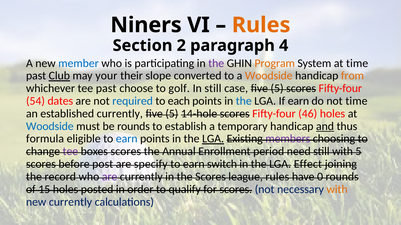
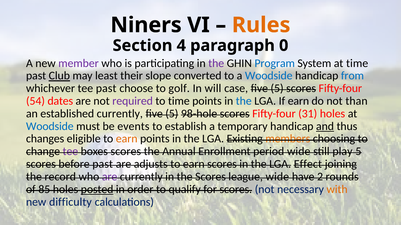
2: 2 -> 4
4: 4 -> 0
member colour: blue -> purple
Program colour: orange -> blue
your: your -> least
Woodside at (269, 76) colour: orange -> blue
from colour: orange -> blue
In still: still -> will
required colour: blue -> purple
to each: each -> time
not time: time -> than
14-hole: 14-hole -> 98-hole
46: 46 -> 31
be rounds: rounds -> events
formula: formula -> changes
earn at (127, 139) colour: blue -> orange
LGA at (213, 139) underline: present -> none
members colour: purple -> orange
period need: need -> wide
still with: with -> play
before post: post -> past
specify: specify -> adjusts
earn switch: switch -> scores
league rules: rules -> wide
0: 0 -> 2
15: 15 -> 85
posted underline: none -> present
new currently: currently -> difficulty
